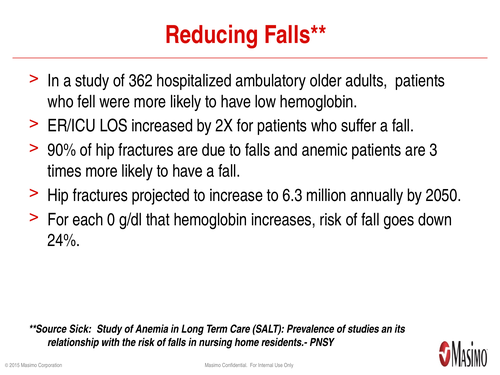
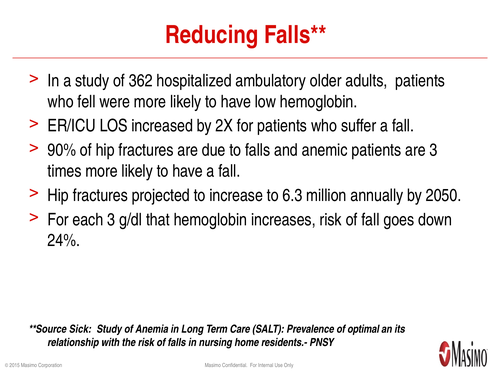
each 0: 0 -> 3
studies: studies -> optimal
